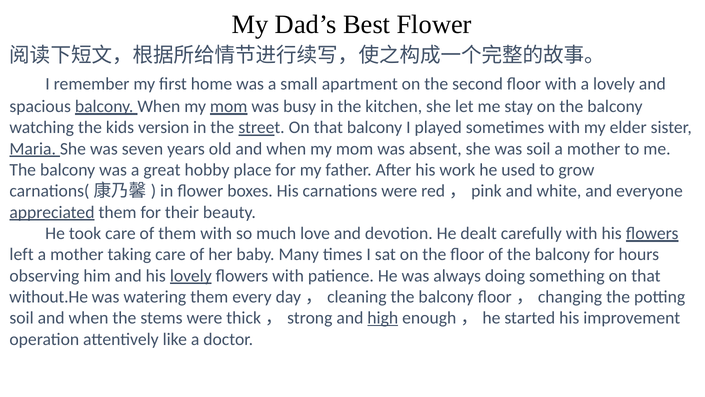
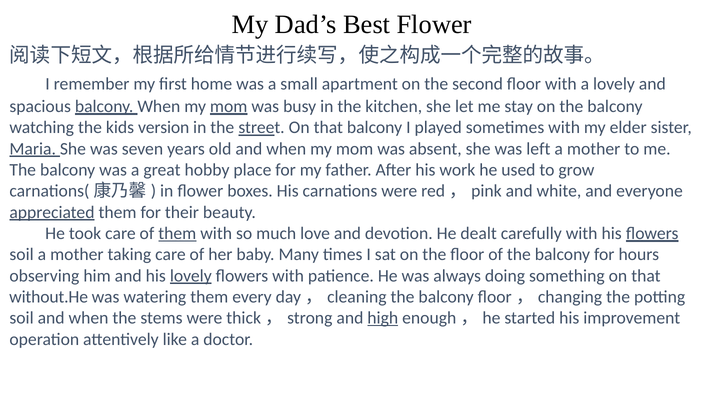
was soil: soil -> left
them at (177, 233) underline: none -> present
left at (22, 254): left -> soil
